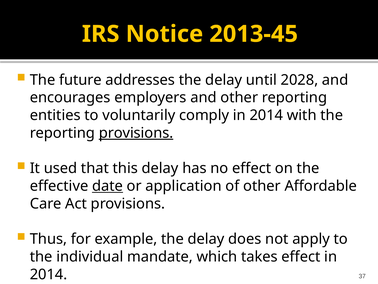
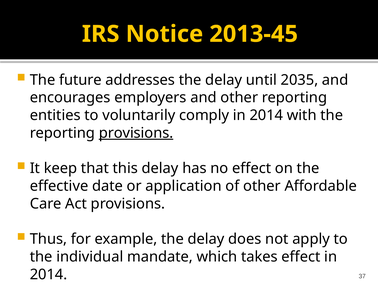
2028: 2028 -> 2035
used: used -> keep
date underline: present -> none
